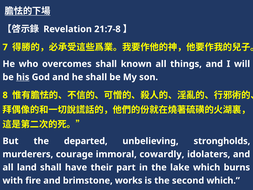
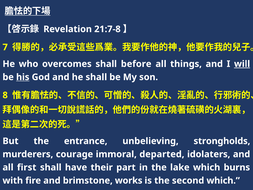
known: known -> before
will underline: none -> present
departed: departed -> entrance
cowardly: cowardly -> departed
land: land -> first
